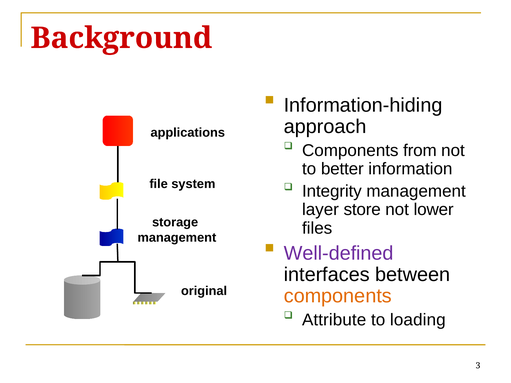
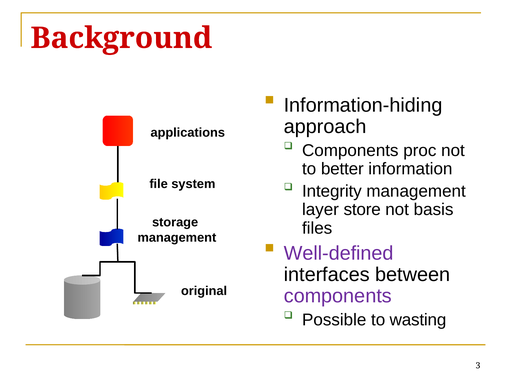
from: from -> proc
lower: lower -> basis
components at (338, 296) colour: orange -> purple
Attribute: Attribute -> Possible
loading: loading -> wasting
